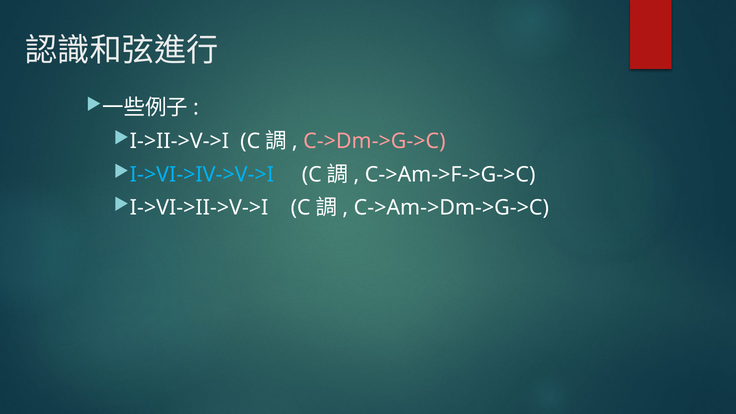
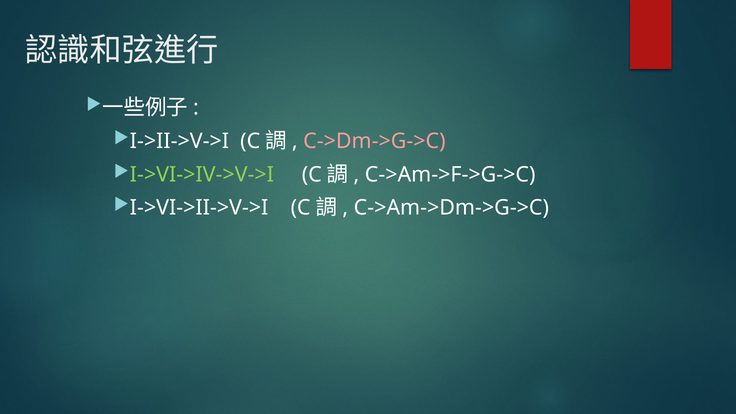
I->VI->IV->V->I colour: light blue -> light green
